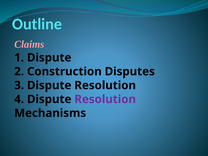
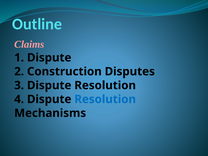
Resolution at (105, 99) colour: purple -> blue
